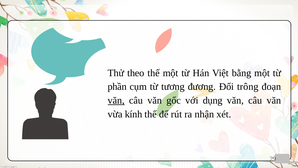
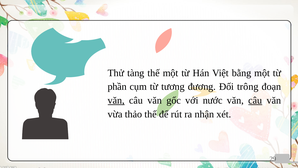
theo: theo -> tàng
dụng: dụng -> nước
câu at (255, 100) underline: none -> present
kính: kính -> thảo
